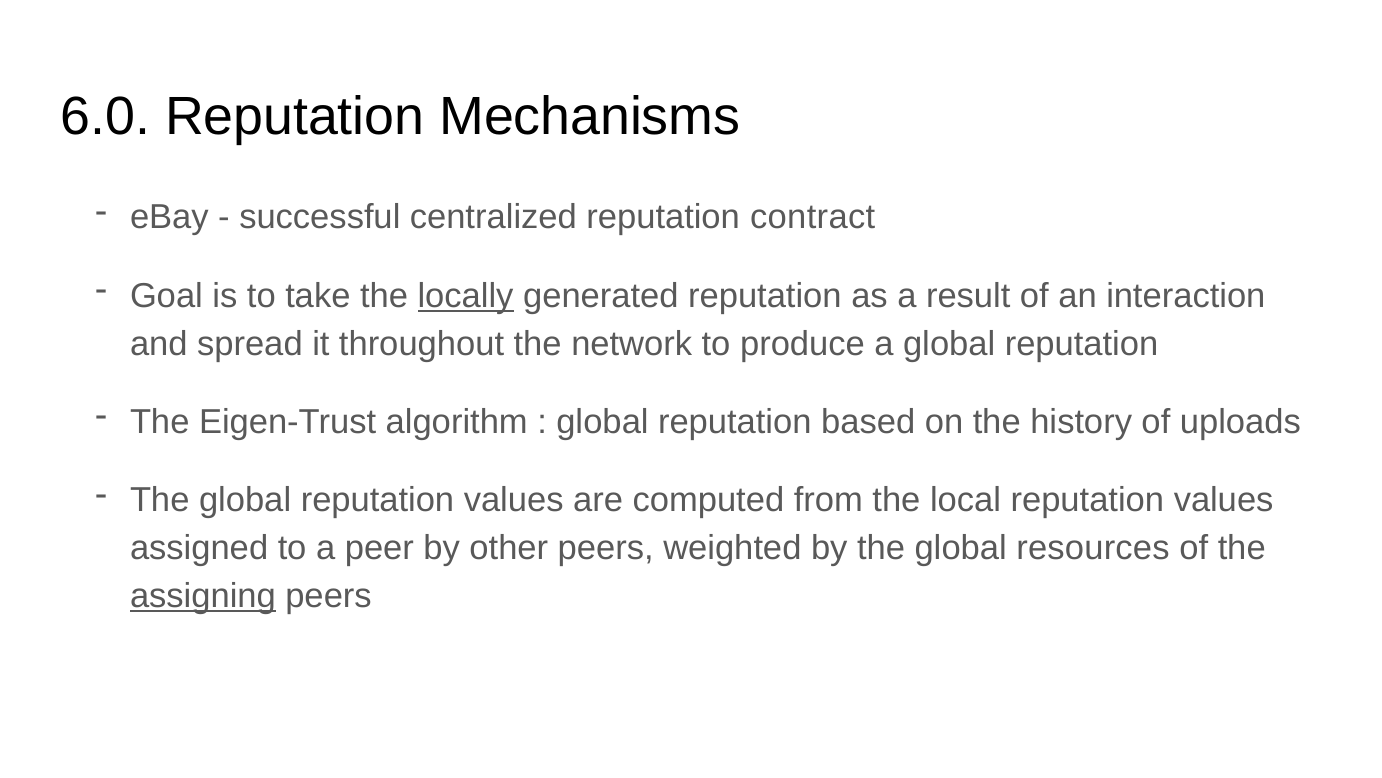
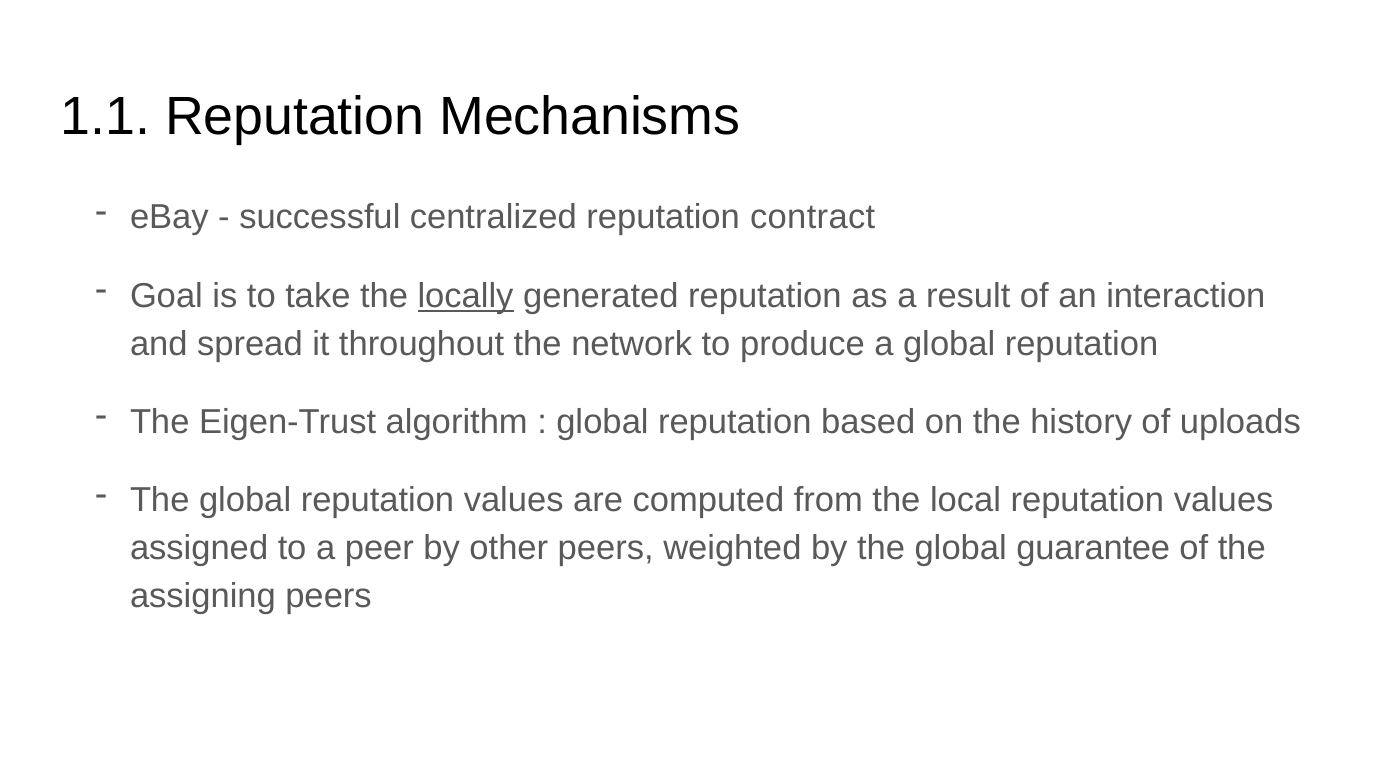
6.0: 6.0 -> 1.1
resources: resources -> guarantee
assigning underline: present -> none
